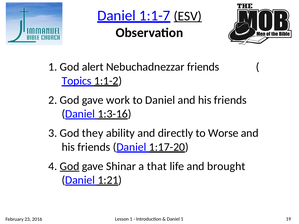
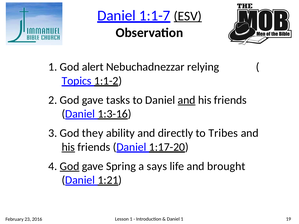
Nebuchadnezzar friends: friends -> relying
work: work -> tasks
and at (187, 100) underline: none -> present
Worse: Worse -> Tribes
his at (68, 147) underline: none -> present
Shinar: Shinar -> Spring
that: that -> says
